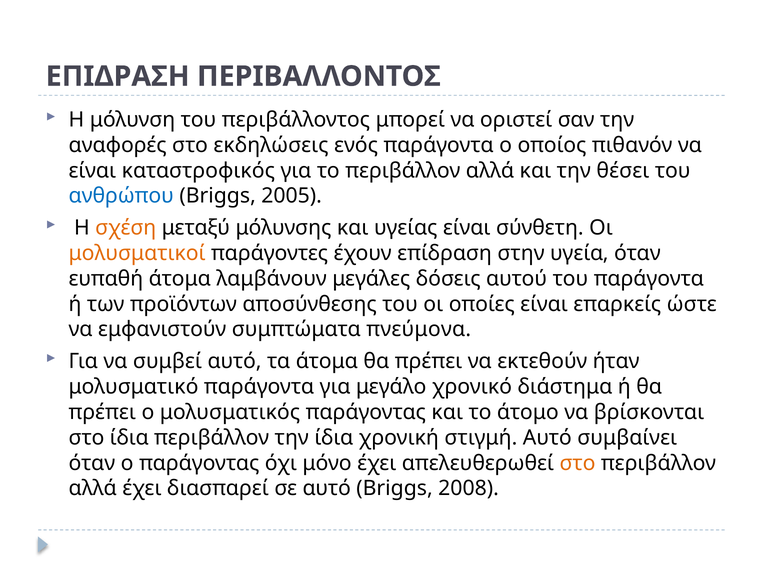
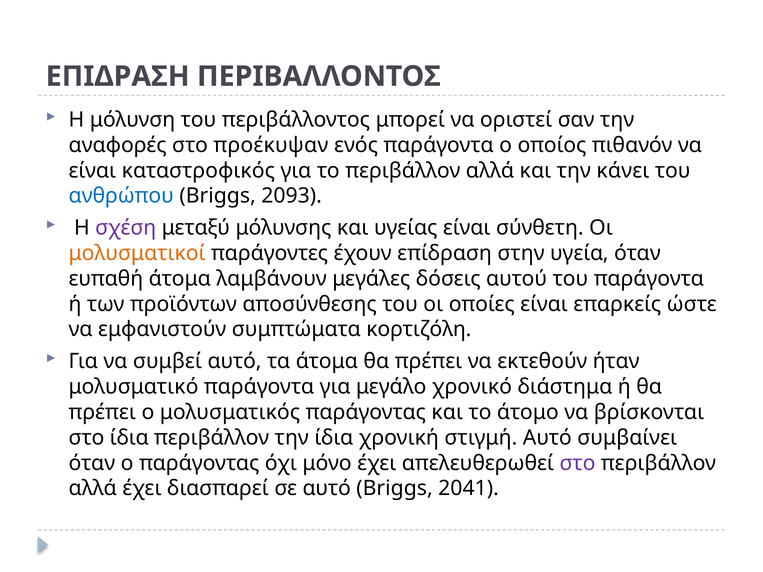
εκδηλώσεις: εκδηλώσεις -> προέκυψαν
θέσει: θέσει -> κάνει
2005: 2005 -> 2093
σχέση colour: orange -> purple
πνεύμονα: πνεύμονα -> κορτιζόλη
στο at (578, 463) colour: orange -> purple
2008: 2008 -> 2041
